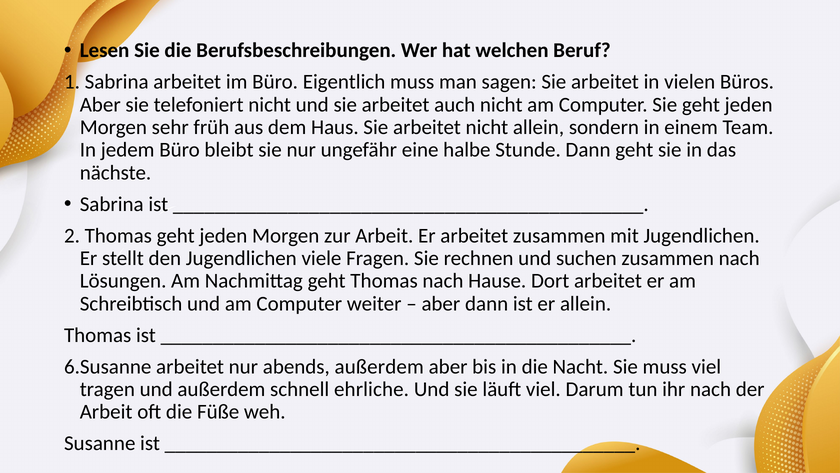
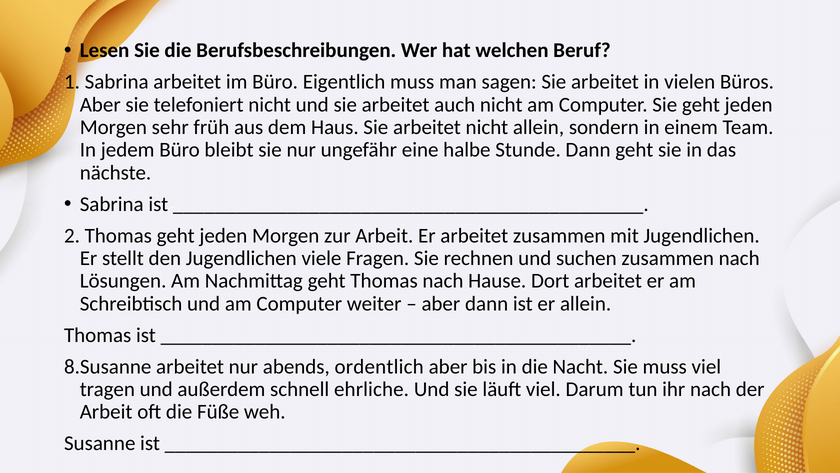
6.Susanne: 6.Susanne -> 8.Susanne
abends außerdem: außerdem -> ordentlich
